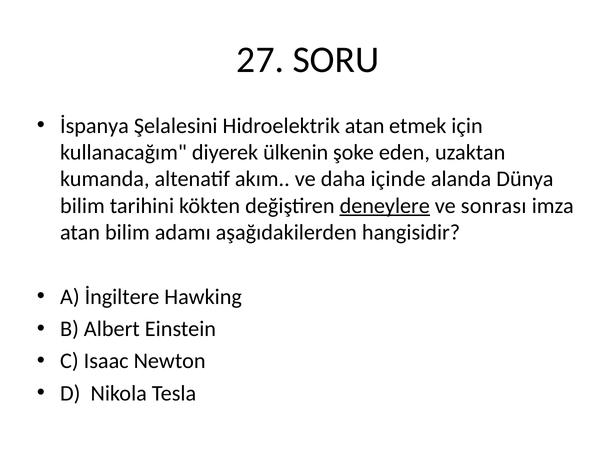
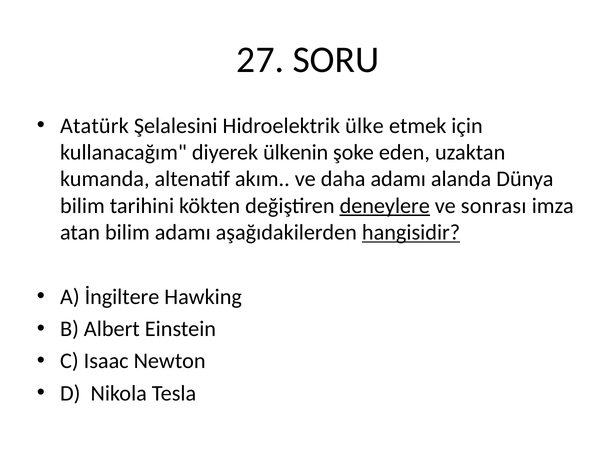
İspanya: İspanya -> Atatürk
Hidroelektrik atan: atan -> ülke
daha içinde: içinde -> adamı
hangisidir underline: none -> present
